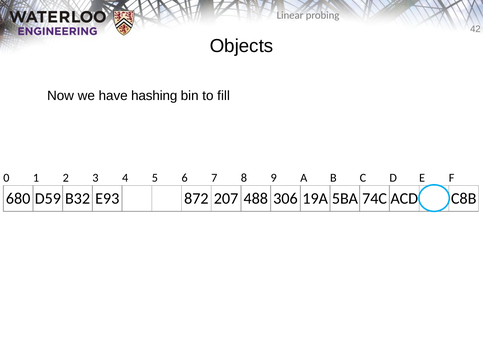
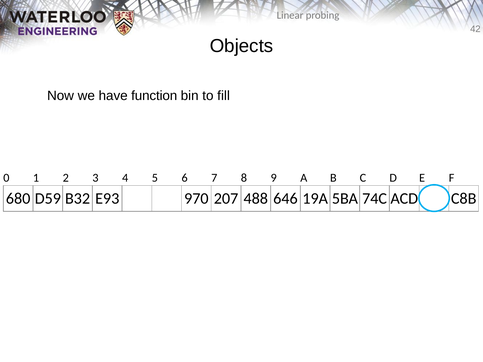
hashing: hashing -> function
872: 872 -> 970
306: 306 -> 646
